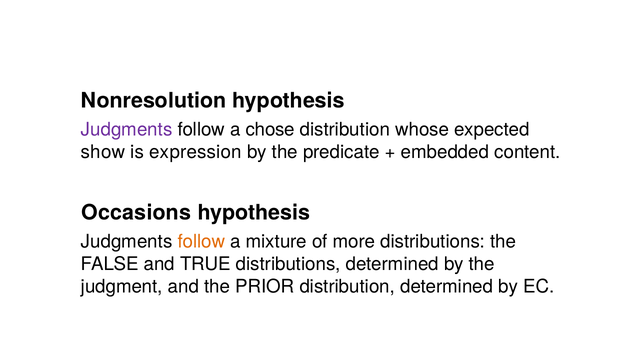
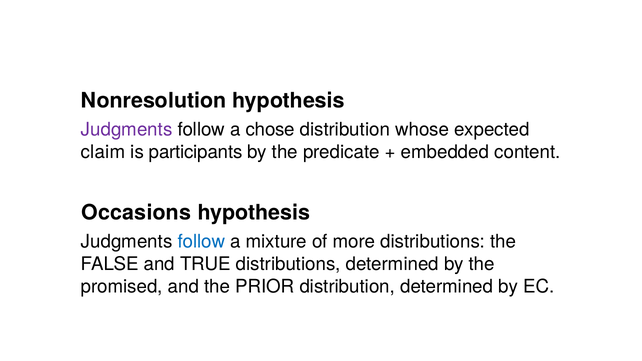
show: show -> claim
expression: expression -> participants
follow at (201, 242) colour: orange -> blue
judgment: judgment -> promised
